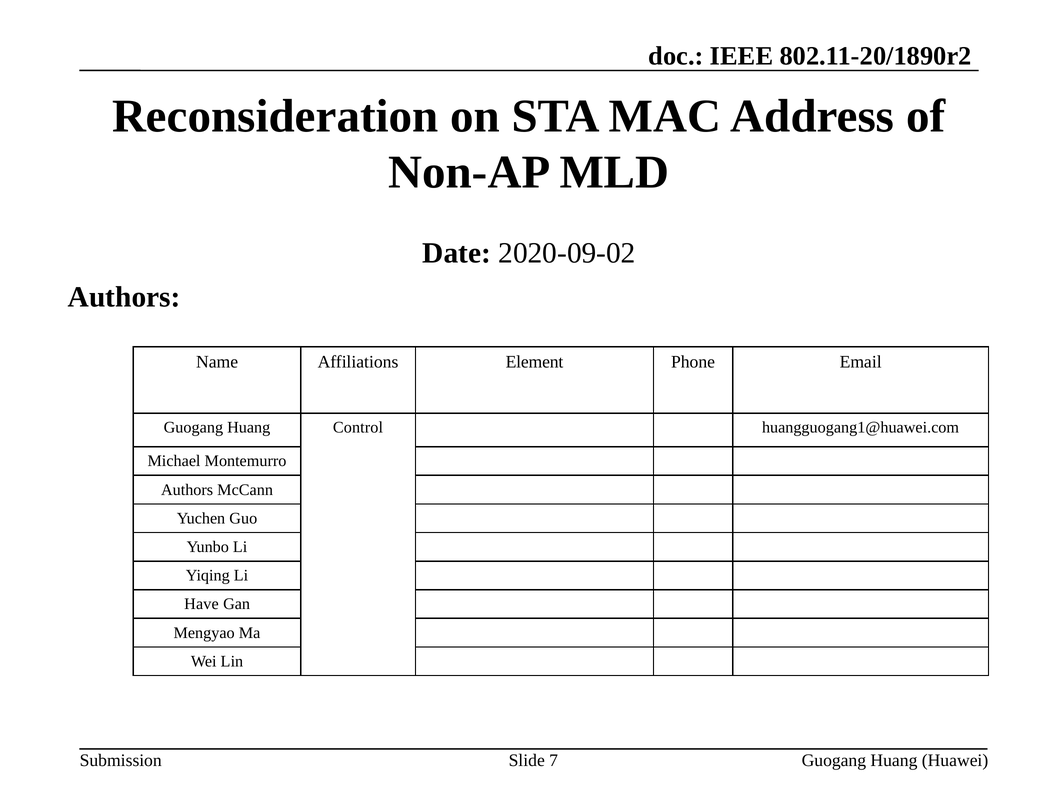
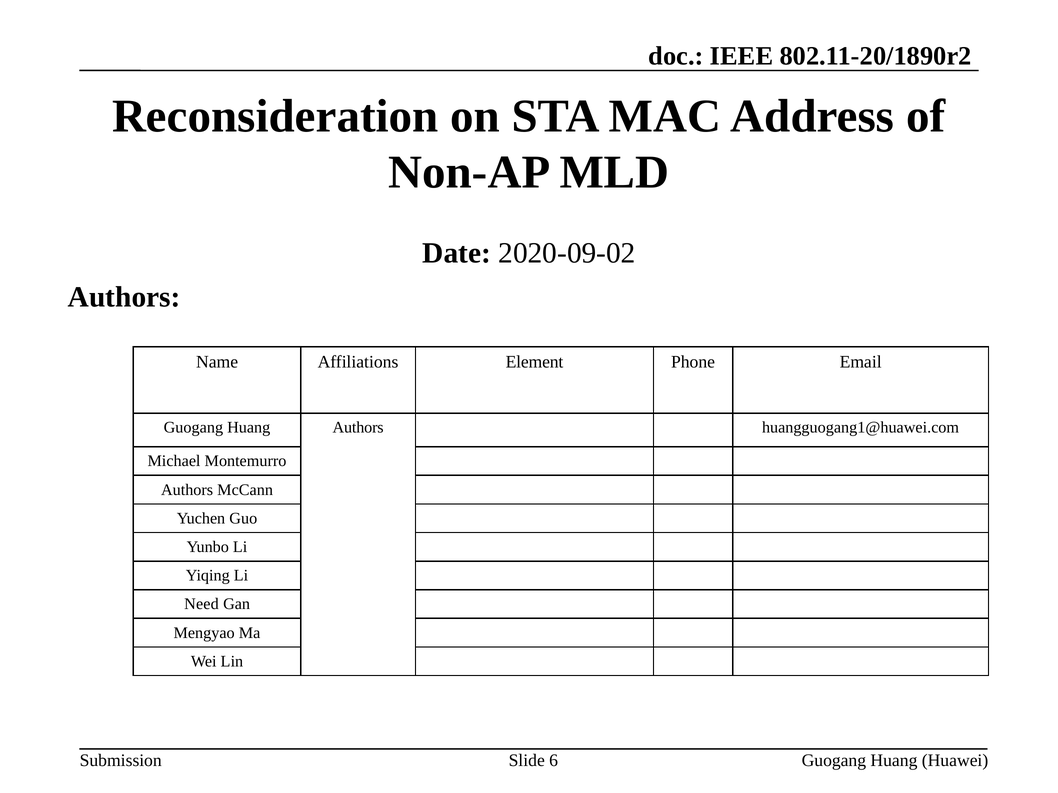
Huang Control: Control -> Authors
Have: Have -> Need
7: 7 -> 6
